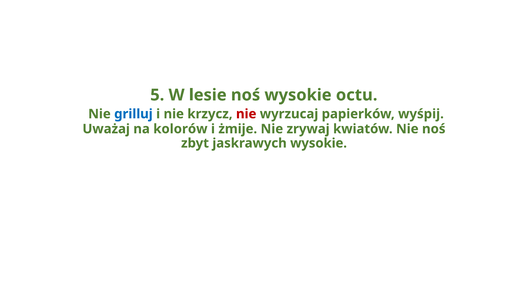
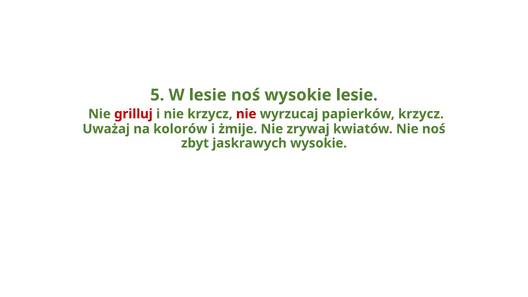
wysokie octu: octu -> lesie
grilluj colour: blue -> red
papierków wyśpij: wyśpij -> krzycz
